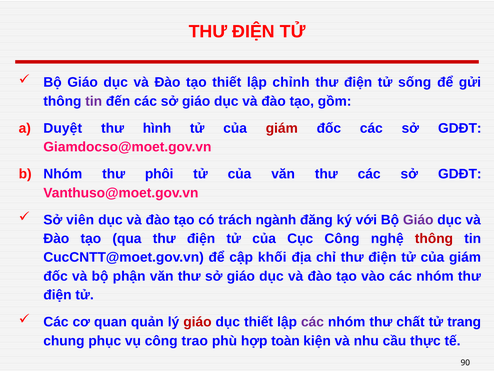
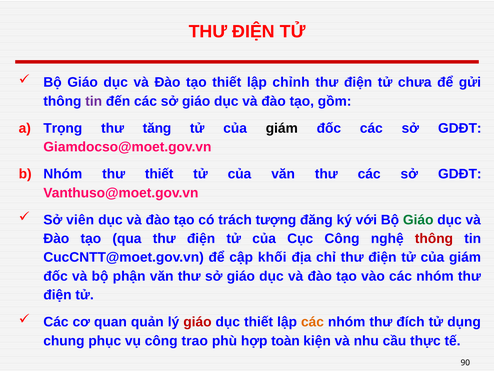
sống: sống -> chưa
Duyệt: Duyệt -> Trọng
hình: hình -> tăng
giám at (282, 128) colour: red -> black
thư phôi: phôi -> thiết
ngành: ngành -> tượng
Giáo at (418, 220) colour: purple -> green
các at (312, 322) colour: purple -> orange
chất: chất -> đích
trang: trang -> dụng
